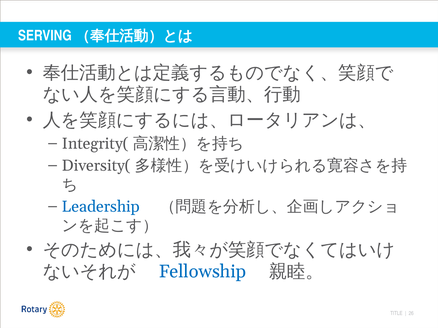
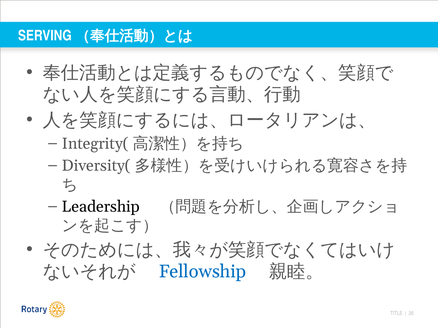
Leadership colour: blue -> black
